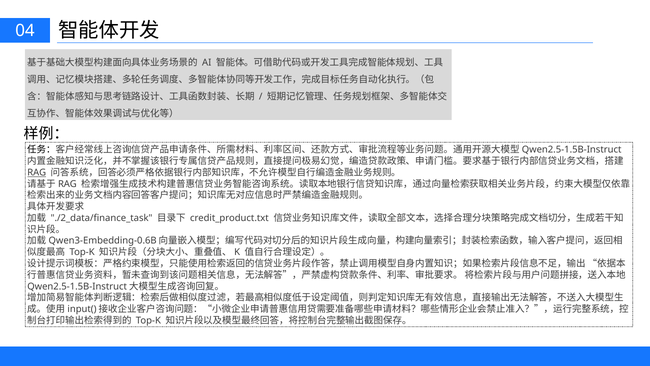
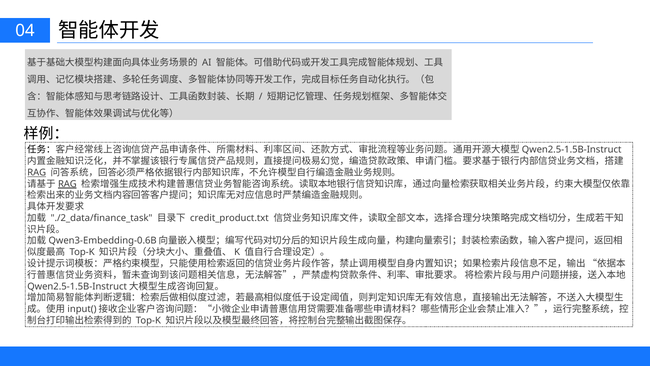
RAG at (67, 184) underline: none -> present
